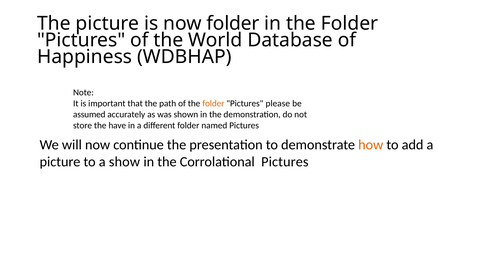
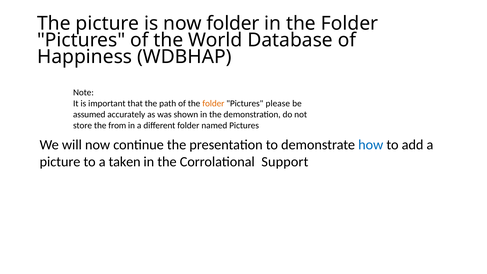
have: have -> from
how colour: orange -> blue
show: show -> taken
Corrolational Pictures: Pictures -> Support
